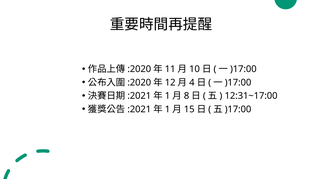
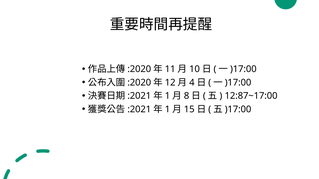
12:31~17:00: 12:31~17:00 -> 12:87~17:00
